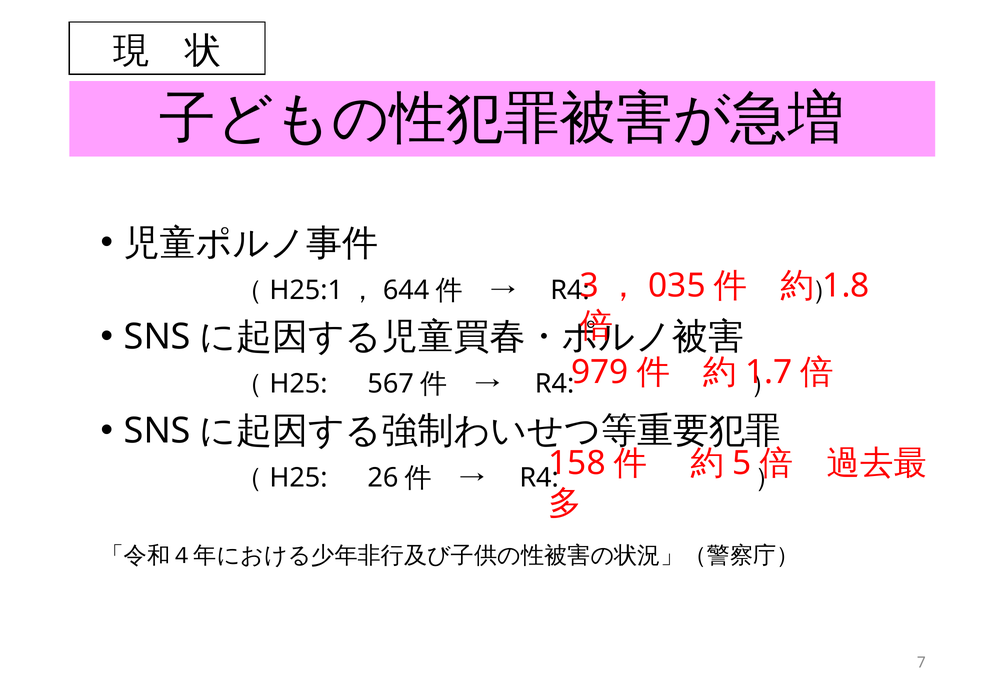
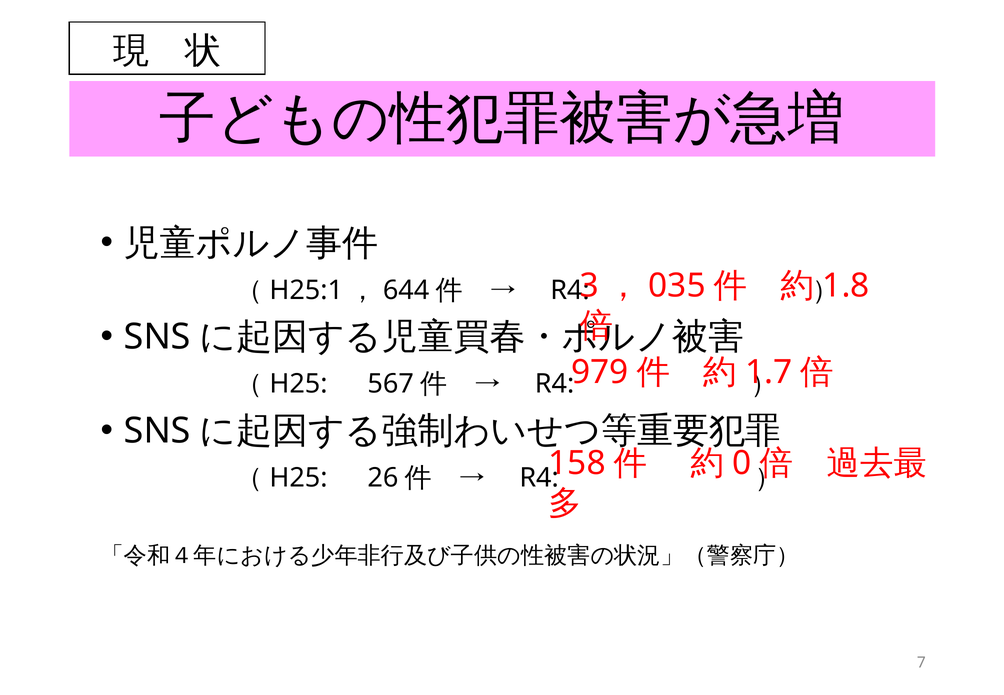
5: 5 -> 0
